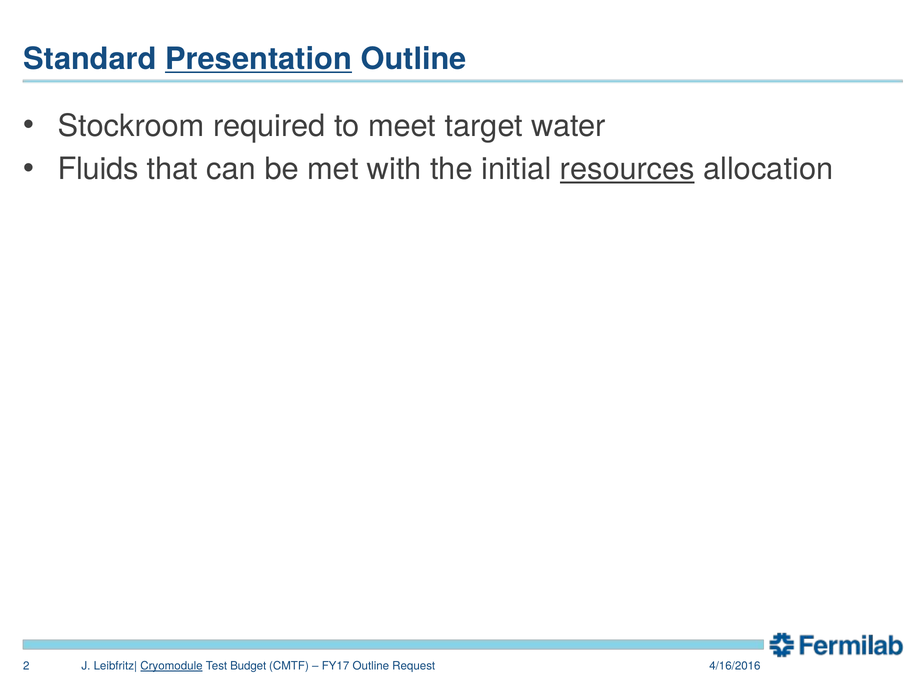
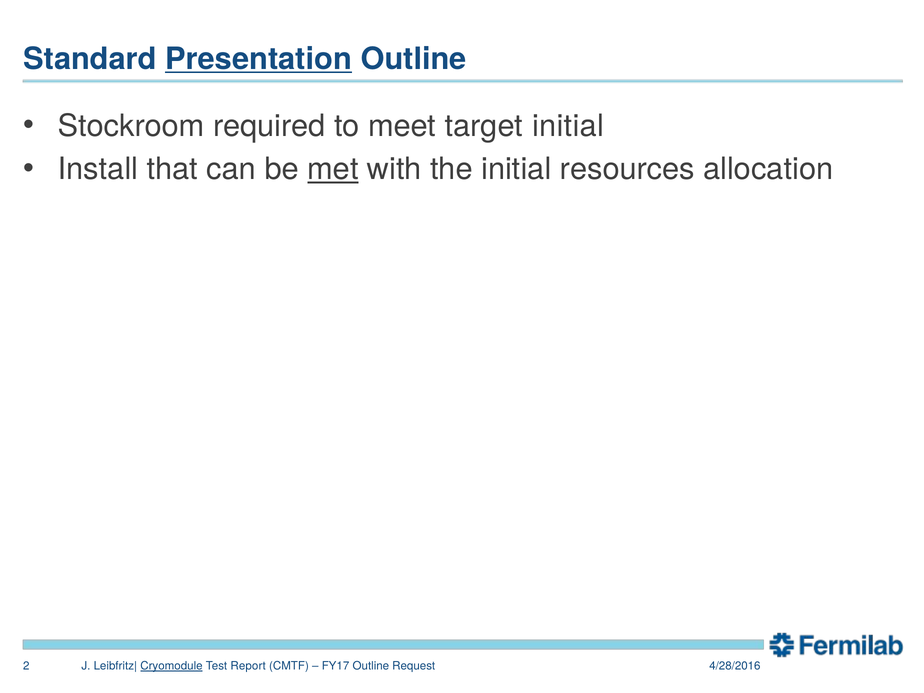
target water: water -> initial
Fluids: Fluids -> Install
met underline: none -> present
resources underline: present -> none
Budget: Budget -> Report
4/16/2016: 4/16/2016 -> 4/28/2016
